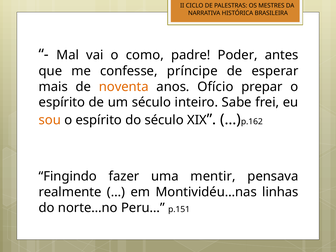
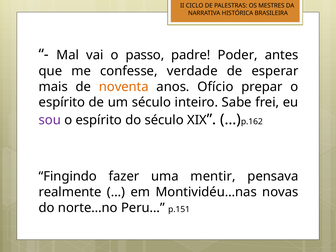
como: como -> passo
príncipe: príncipe -> verdade
sou colour: orange -> purple
linhas: linhas -> novas
